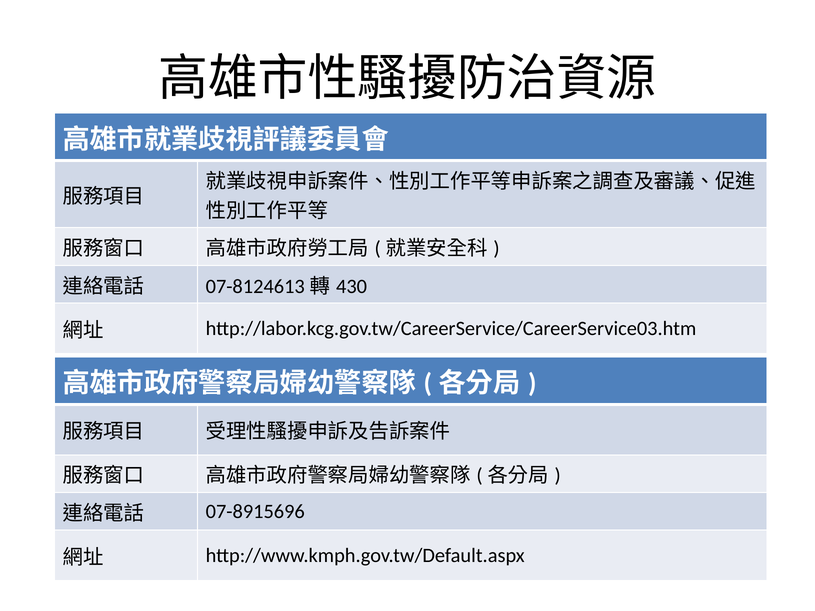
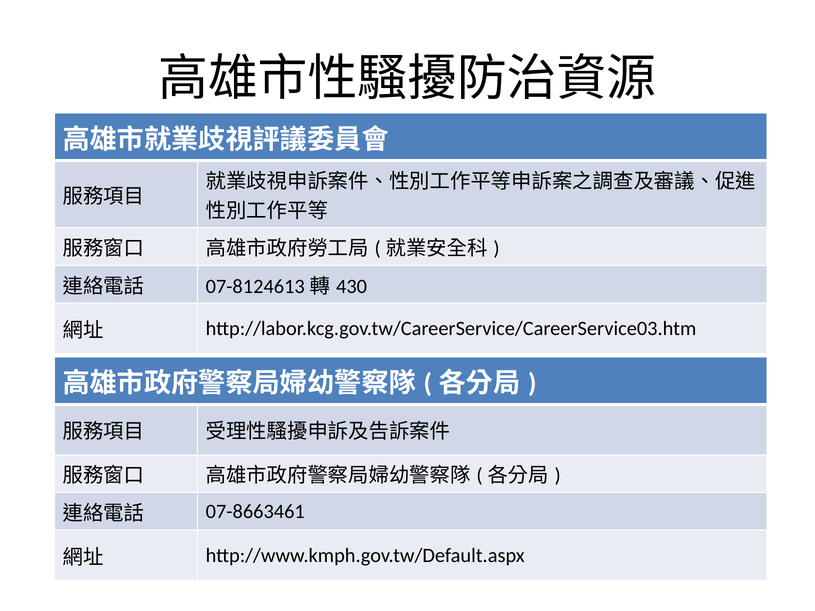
07-8915696: 07-8915696 -> 07-8663461
